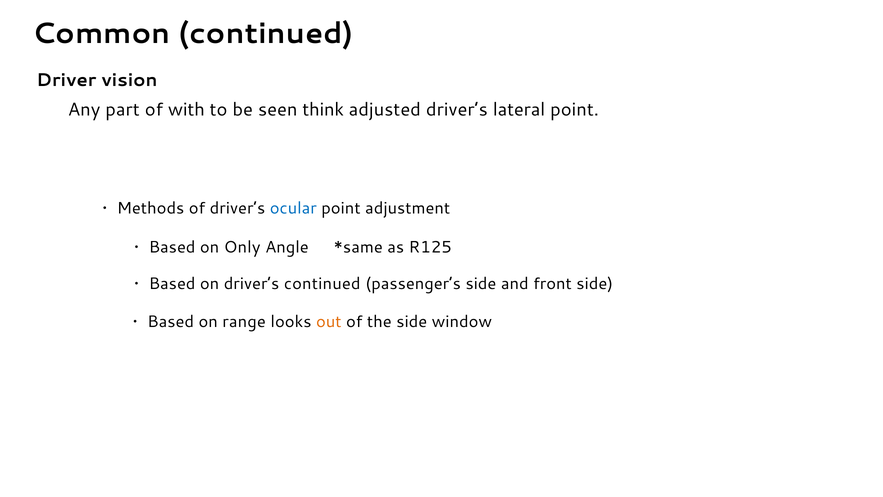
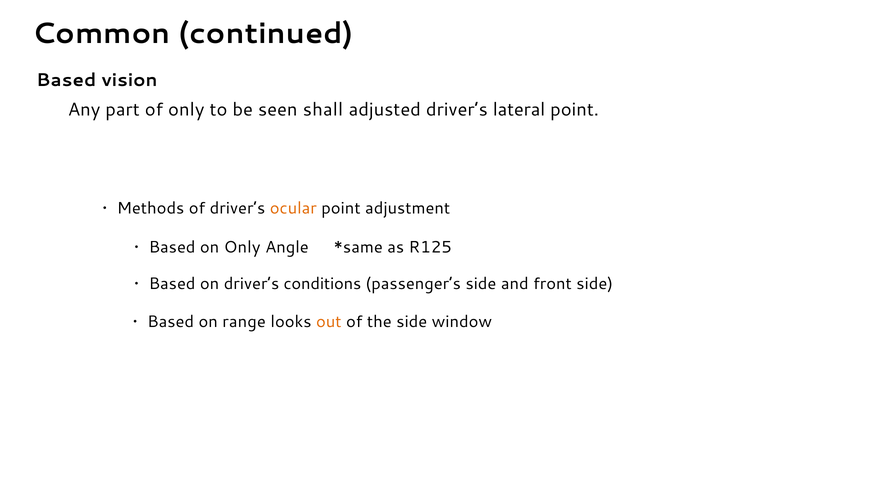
Driver: Driver -> Based
of with: with -> only
think: think -> shall
ocular colour: blue -> orange
driver’s continued: continued -> conditions
